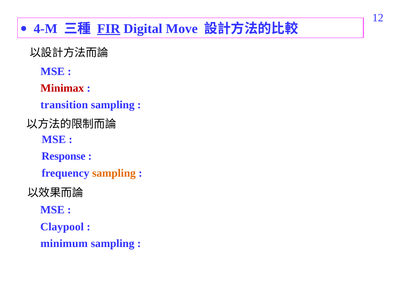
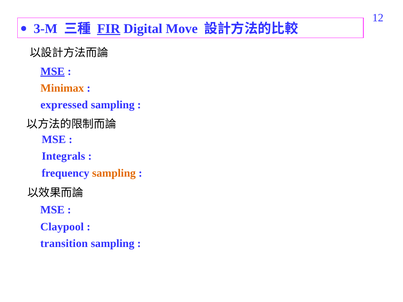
4-M: 4-M -> 3-M
MSE at (53, 71) underline: none -> present
Minimax colour: red -> orange
transition: transition -> expressed
Response: Response -> Integrals
minimum: minimum -> transition
